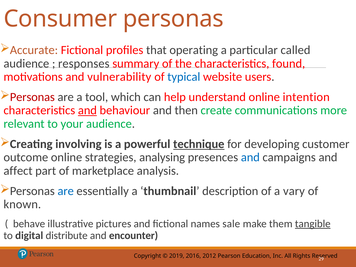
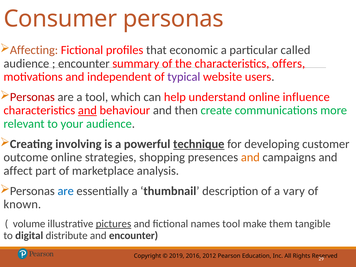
Accurate: Accurate -> Affecting
operating: operating -> economic
responses at (84, 63): responses -> encounter
found: found -> offers
vulnerability: vulnerability -> independent
typical colour: blue -> purple
intention: intention -> influence
analysing: analysing -> shopping
and at (250, 157) colour: blue -> orange
behave: behave -> volume
pictures underline: none -> present
names sale: sale -> tool
tangible underline: present -> none
